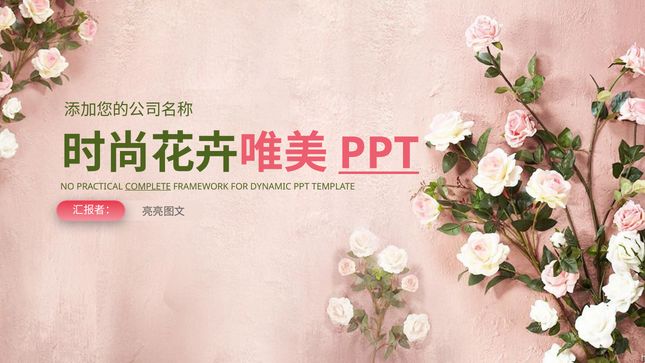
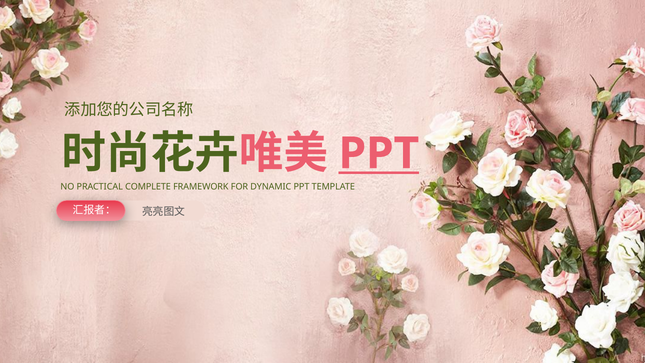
COMPLETE underline: present -> none
